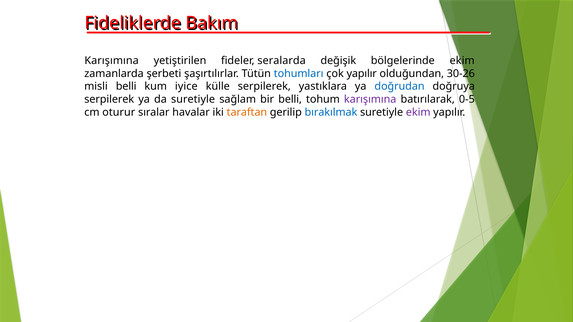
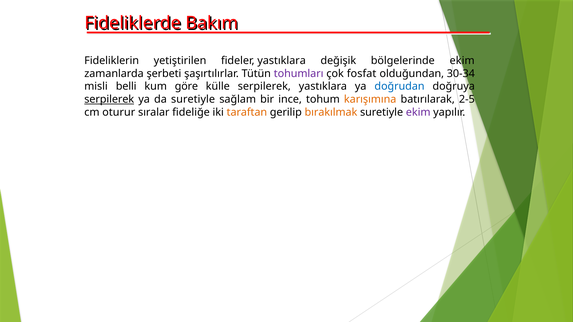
Karışımına at (112, 61): Karışımına -> Fideliklerin
fideler seralarda: seralarda -> yastıklara
tohumları colour: blue -> purple
çok yapılır: yapılır -> fosfat
30-26: 30-26 -> 30-34
iyice: iyice -> göre
serpilerek at (109, 99) underline: none -> present
bir belli: belli -> ince
karışımına at (370, 99) colour: purple -> orange
0-5: 0-5 -> 2-5
havalar: havalar -> fideliğe
bırakılmak colour: blue -> orange
